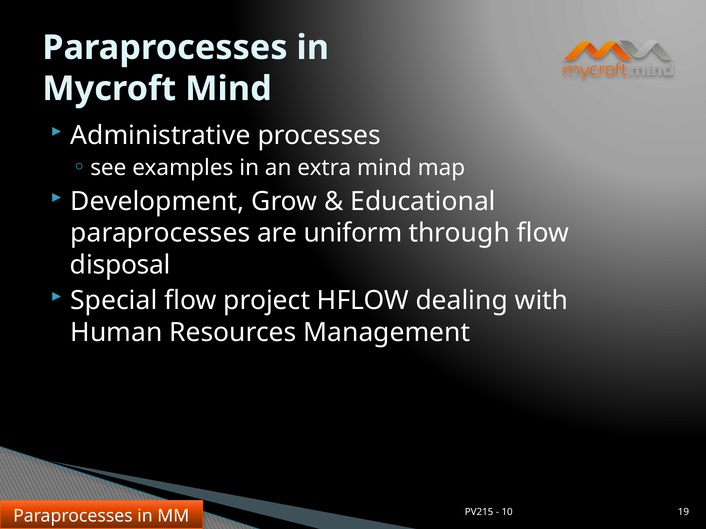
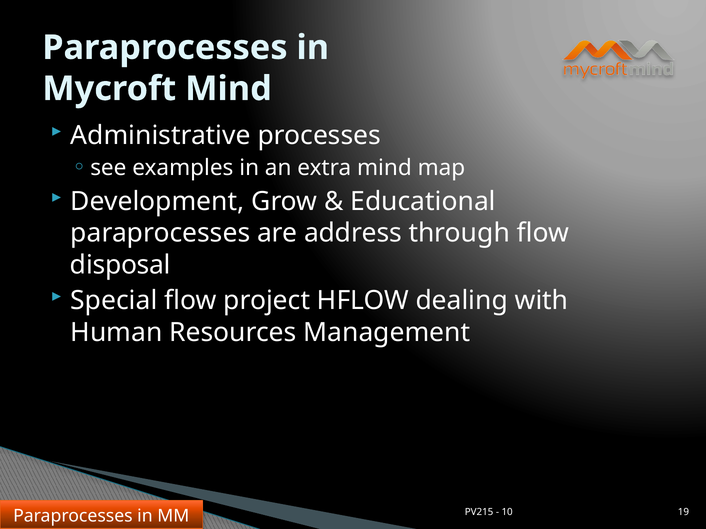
uniform: uniform -> address
